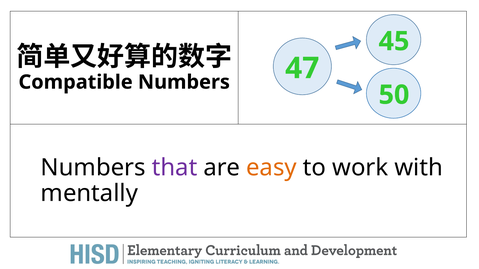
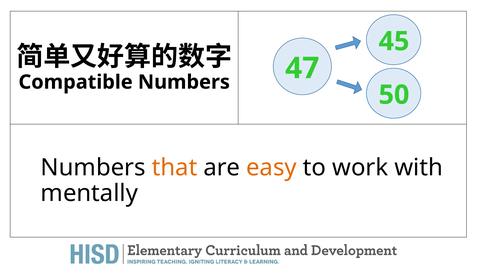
that colour: purple -> orange
